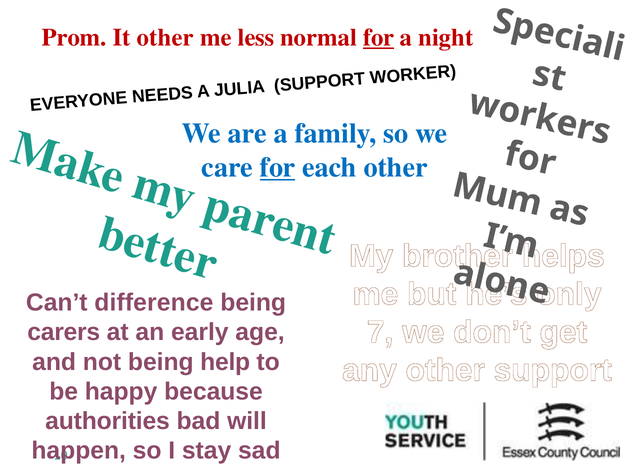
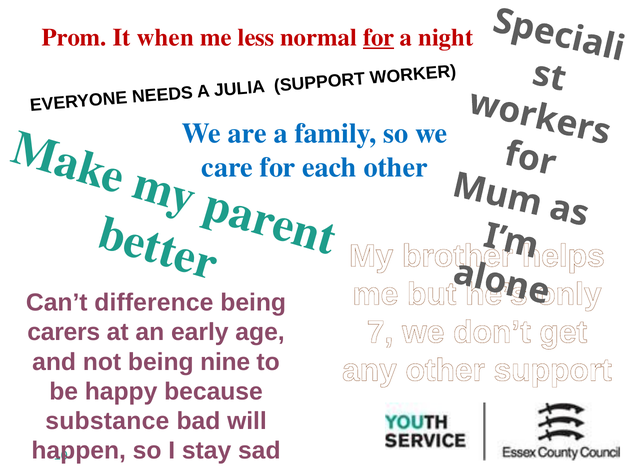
It other: other -> when
for at (278, 168) underline: present -> none
help: help -> nine
authorities: authorities -> substance
